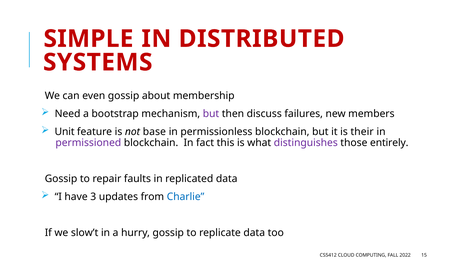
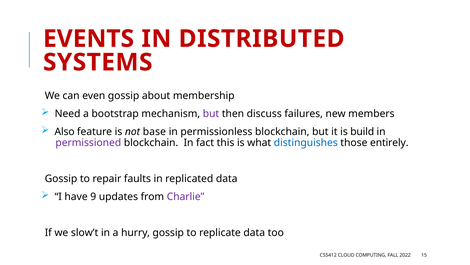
SIMPLE: SIMPLE -> EVENTS
Unit: Unit -> Also
their: their -> build
distinguishes colour: purple -> blue
3: 3 -> 9
Charlie colour: blue -> purple
